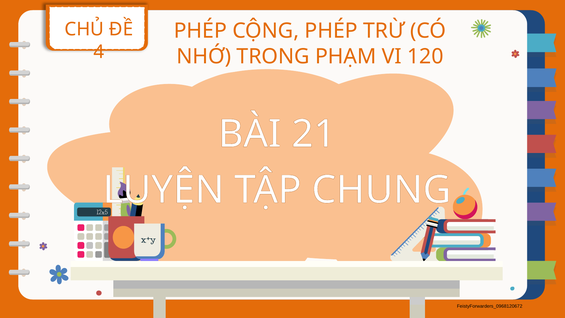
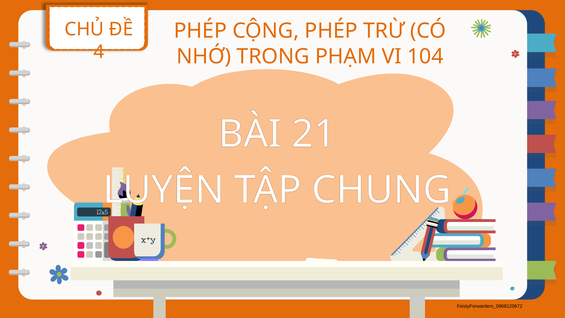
120: 120 -> 104
